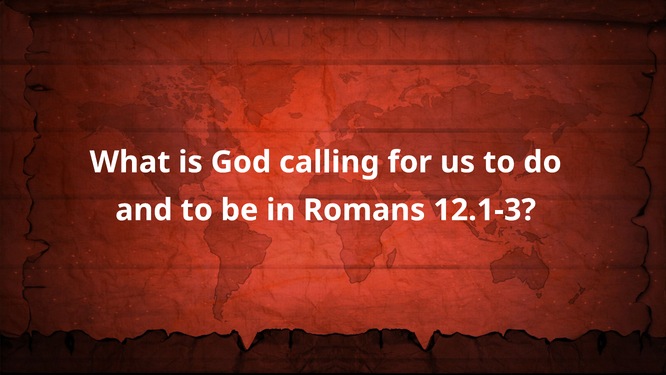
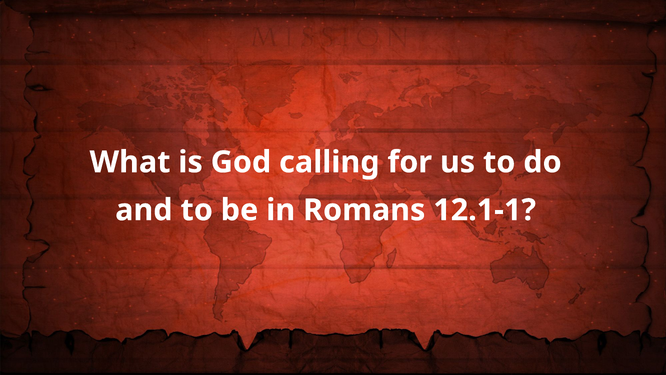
12.1-3: 12.1-3 -> 12.1-1
